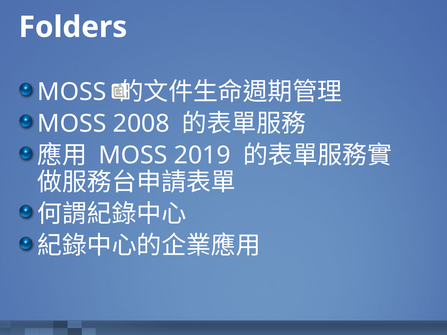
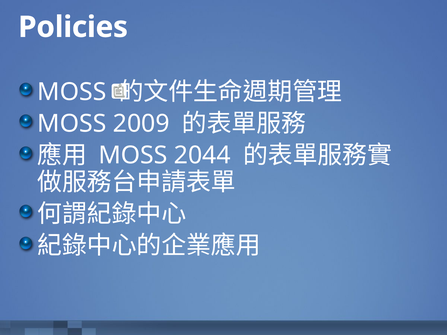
Folders: Folders -> Policies
2008: 2008 -> 2009
2019: 2019 -> 2044
